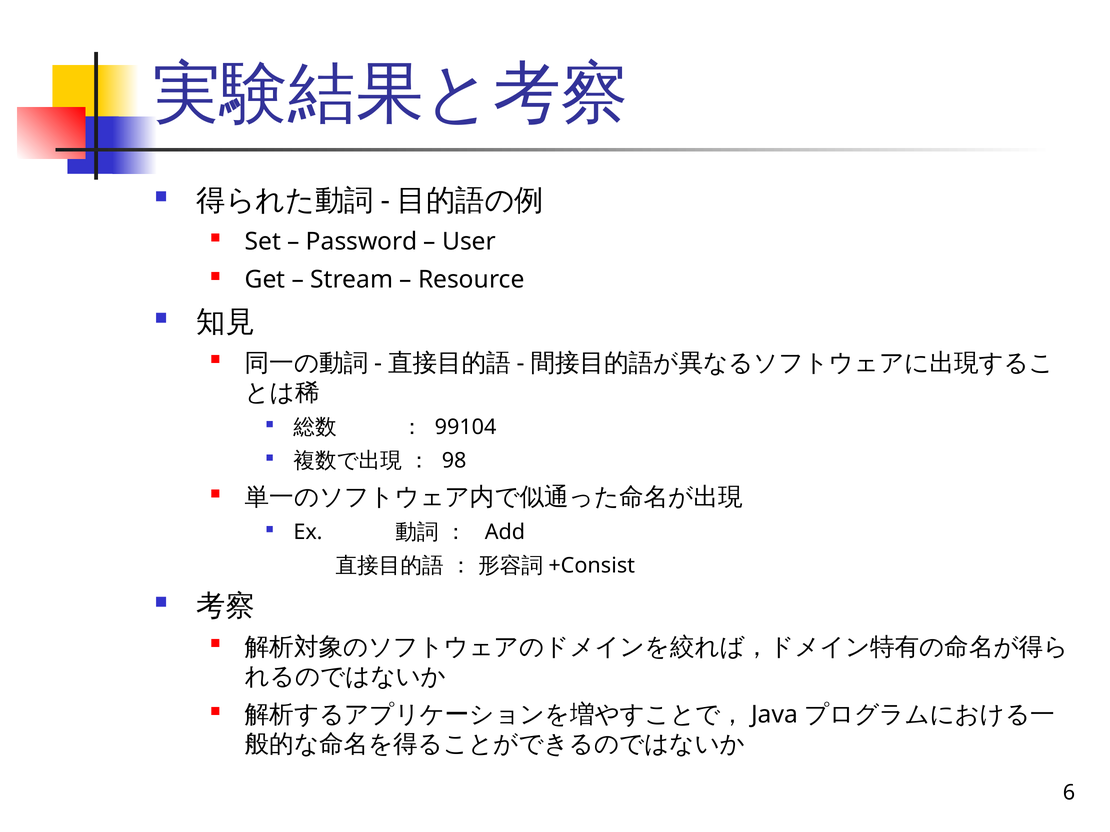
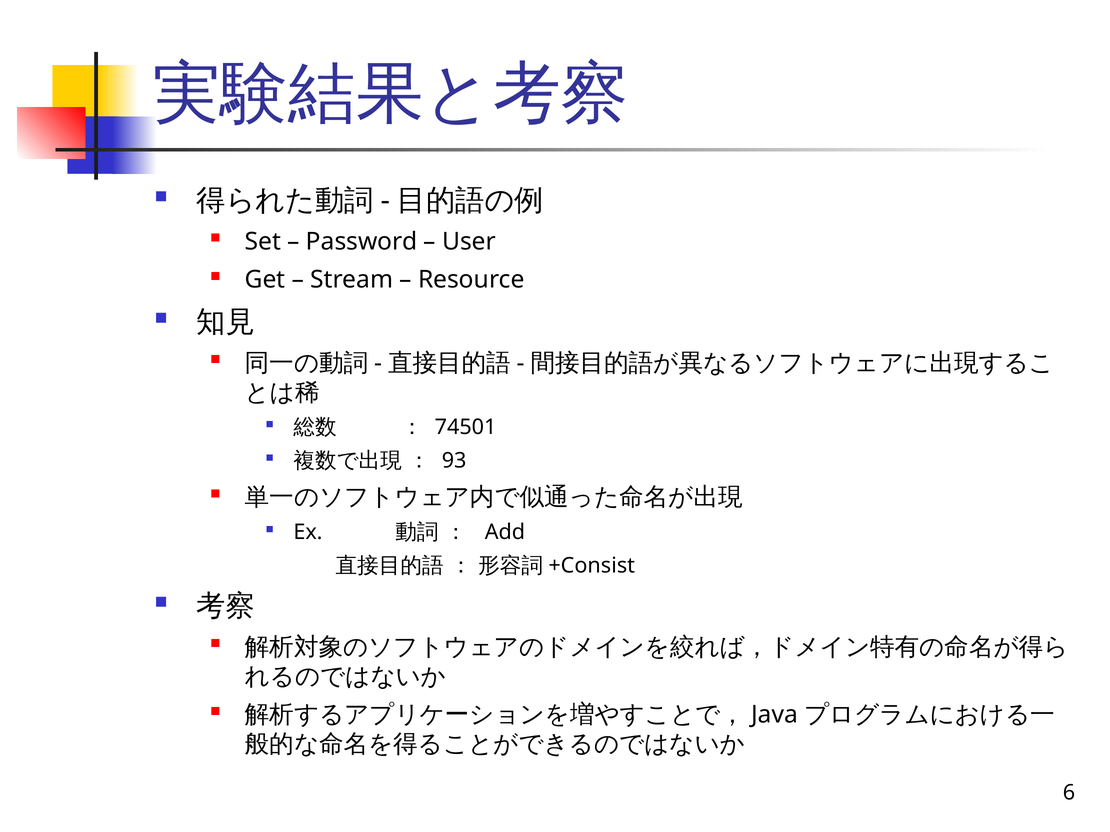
99104: 99104 -> 74501
98: 98 -> 93
